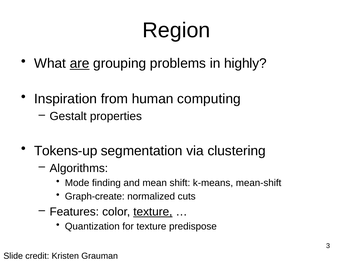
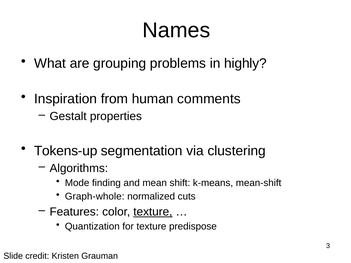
Region: Region -> Names
are underline: present -> none
computing: computing -> comments
Graph-create: Graph-create -> Graph-whole
